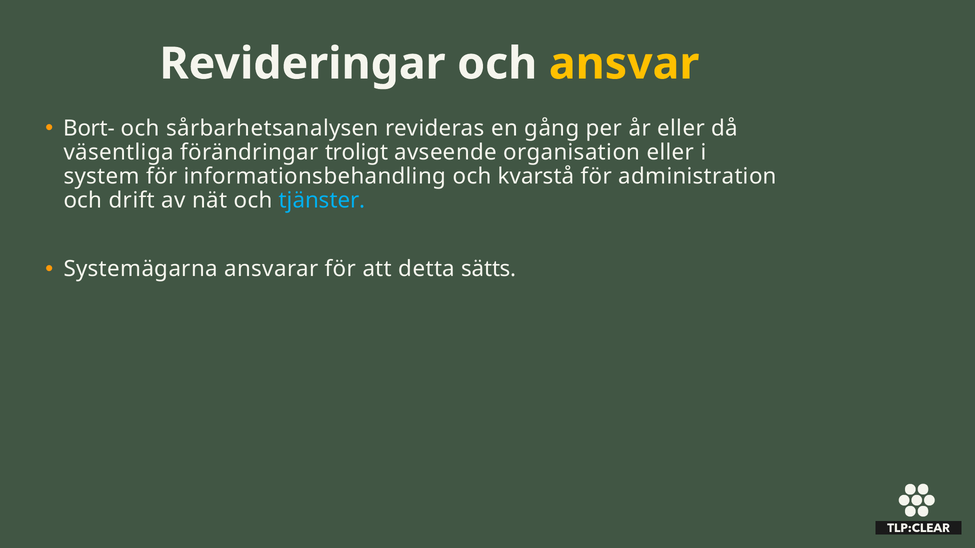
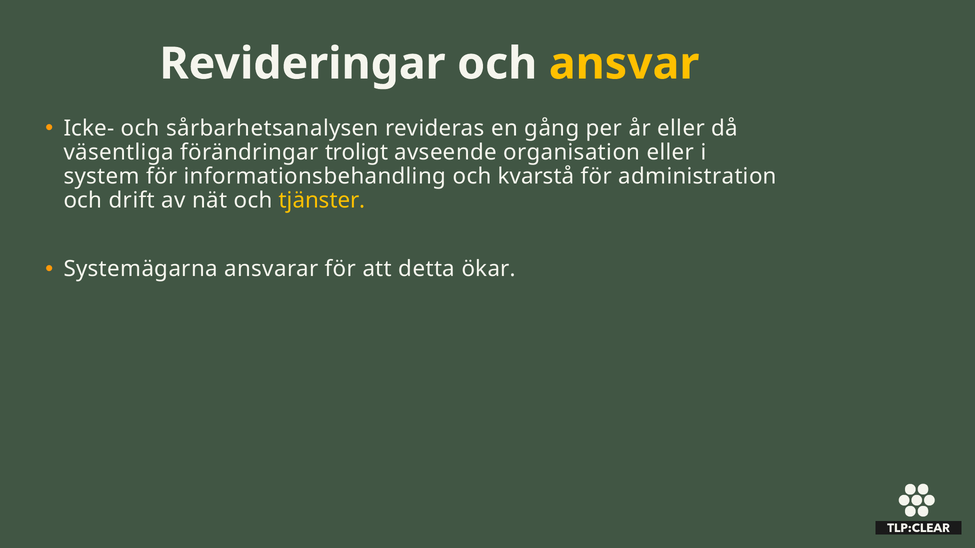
Bort-: Bort- -> Icke-
tjänster colour: light blue -> yellow
sätts: sätts -> ökar
